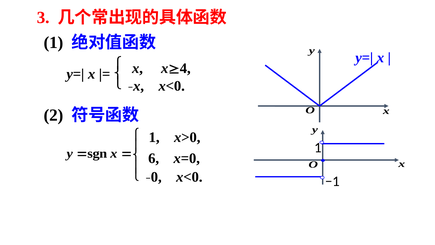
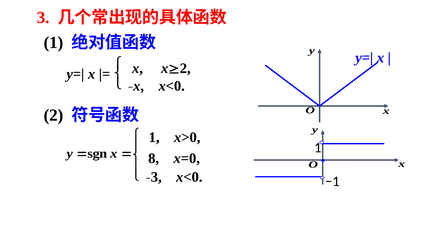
4 at (185, 68): 4 -> 2
6: 6 -> 8
0 at (156, 177): 0 -> 3
